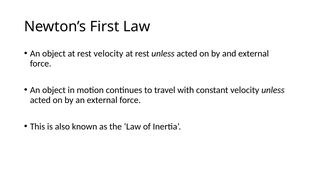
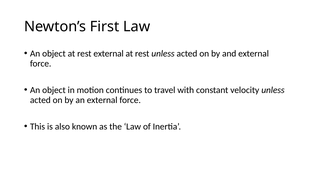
rest velocity: velocity -> external
